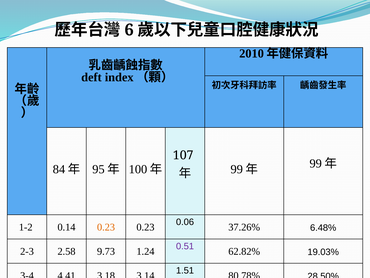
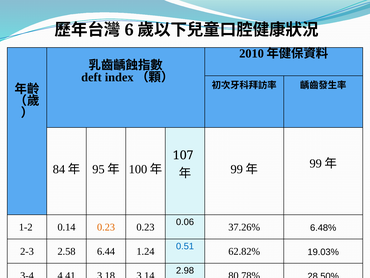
0.51 colour: purple -> blue
9.73: 9.73 -> 6.44
1.51: 1.51 -> 2.98
